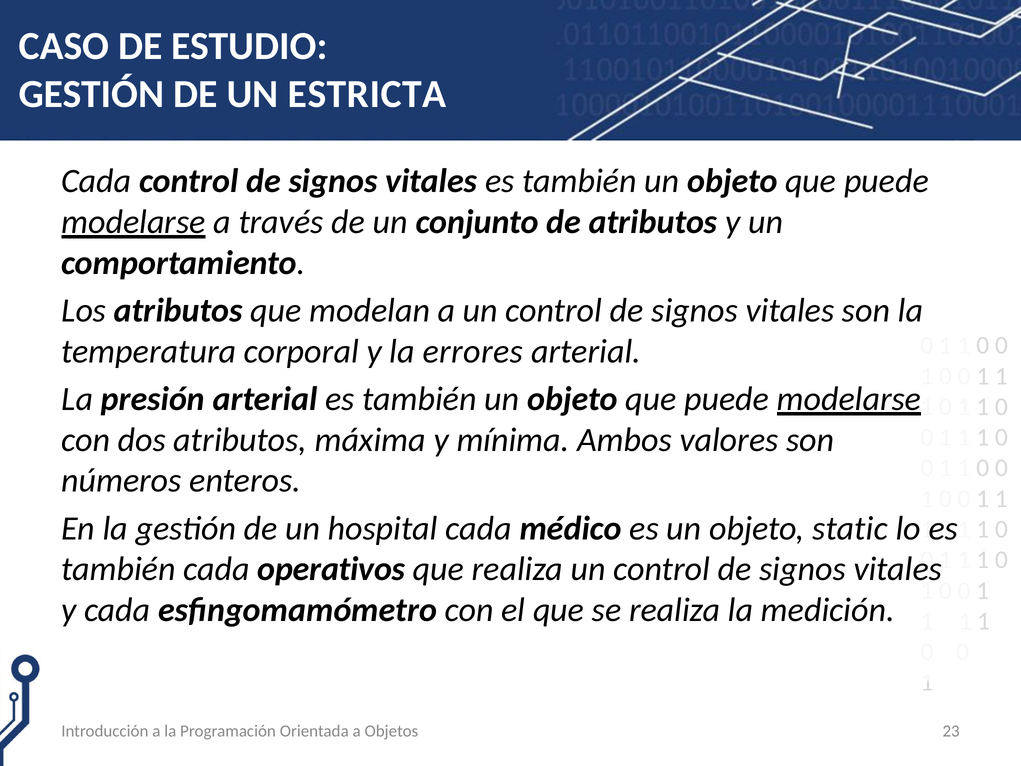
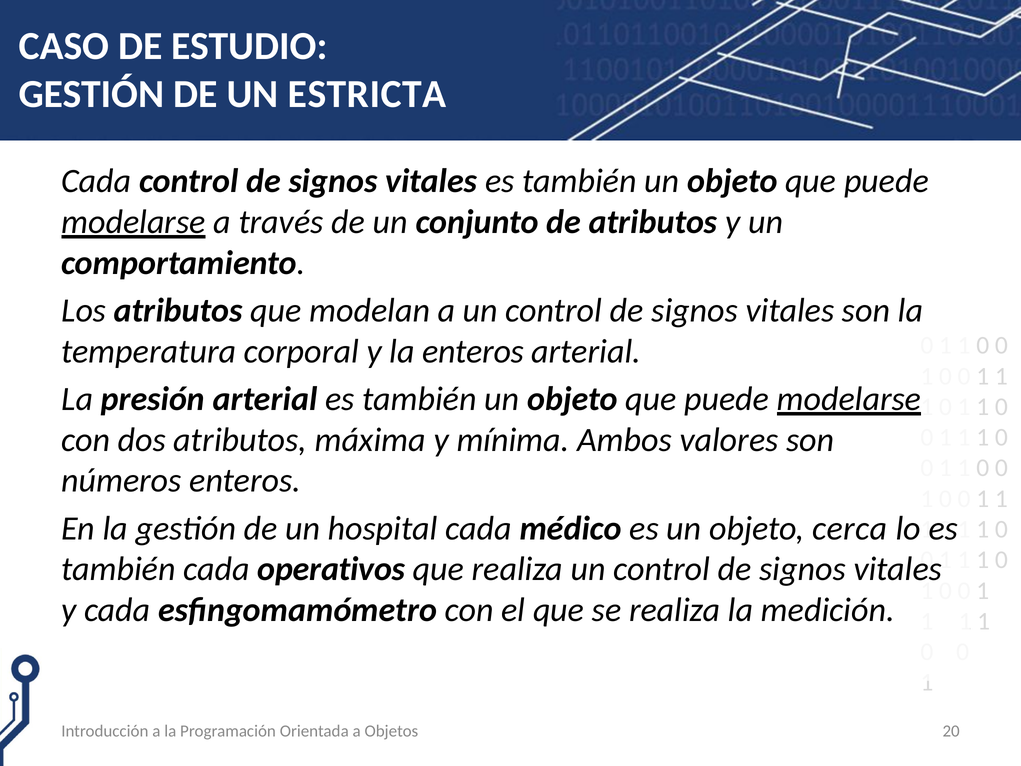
la errores: errores -> enteros
static: static -> cerca
23: 23 -> 20
